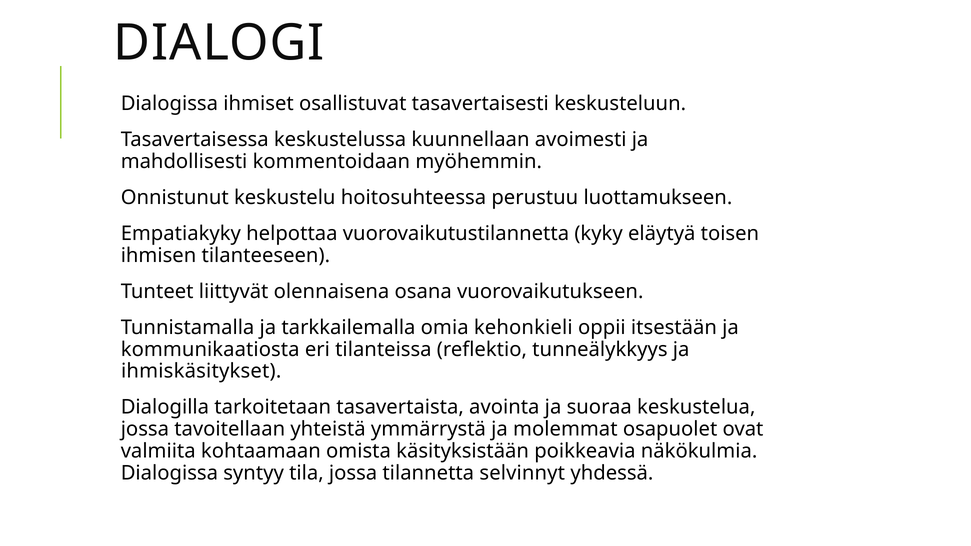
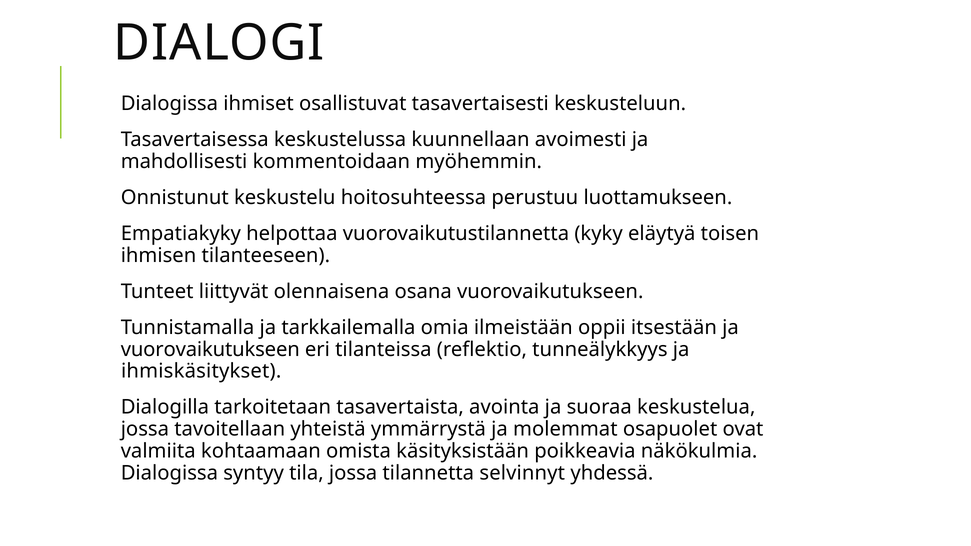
kehonkieli: kehonkieli -> ilmeistään
kommunikaatiosta at (210, 349): kommunikaatiosta -> vuorovaikutukseen
